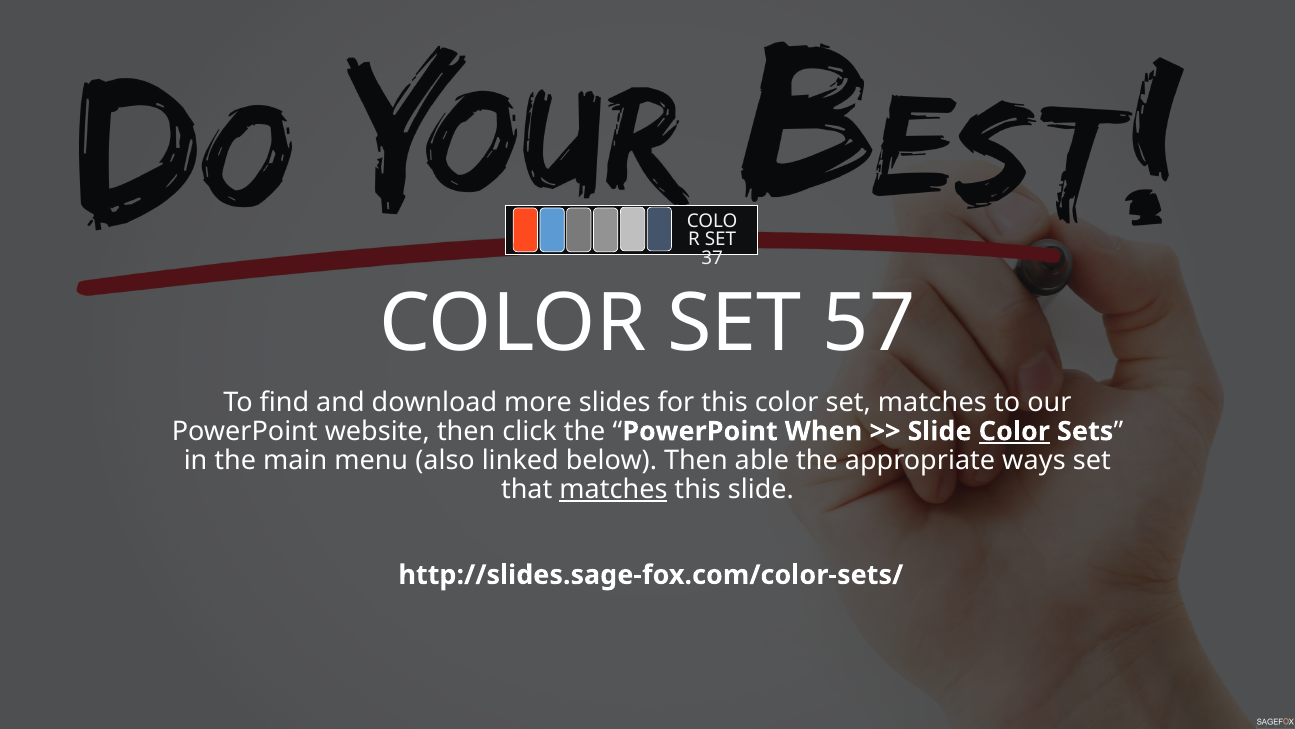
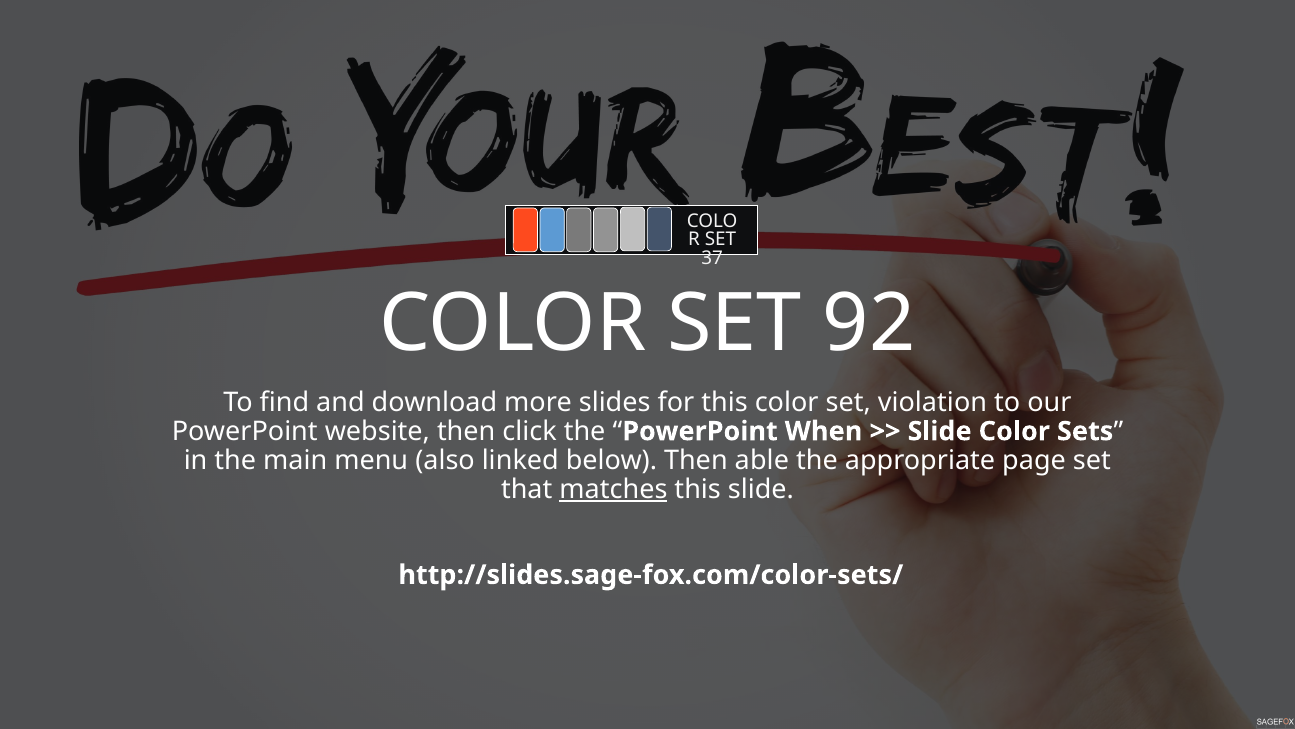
57: 57 -> 92
set matches: matches -> violation
Color at (1014, 431) underline: present -> none
ways: ways -> page
